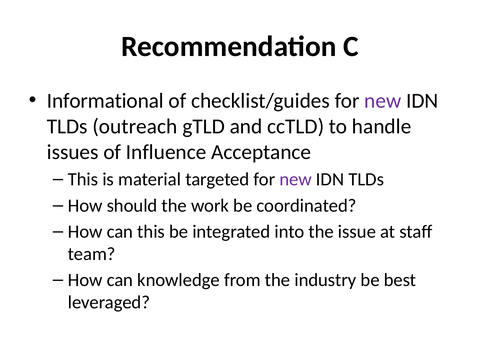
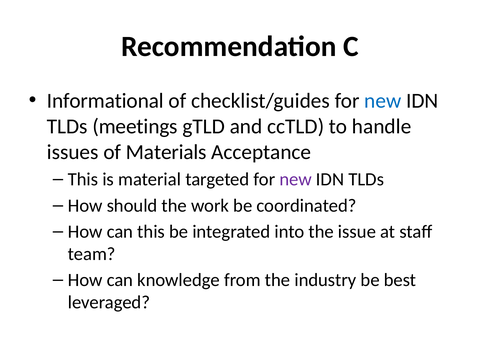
new at (383, 101) colour: purple -> blue
outreach: outreach -> meetings
Influence: Influence -> Materials
